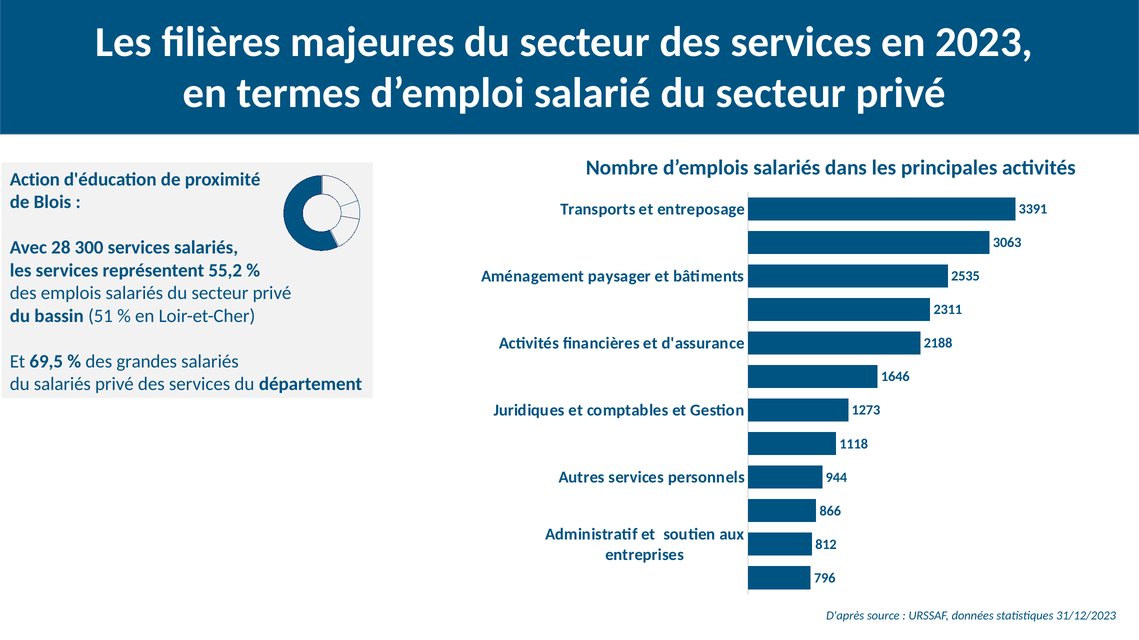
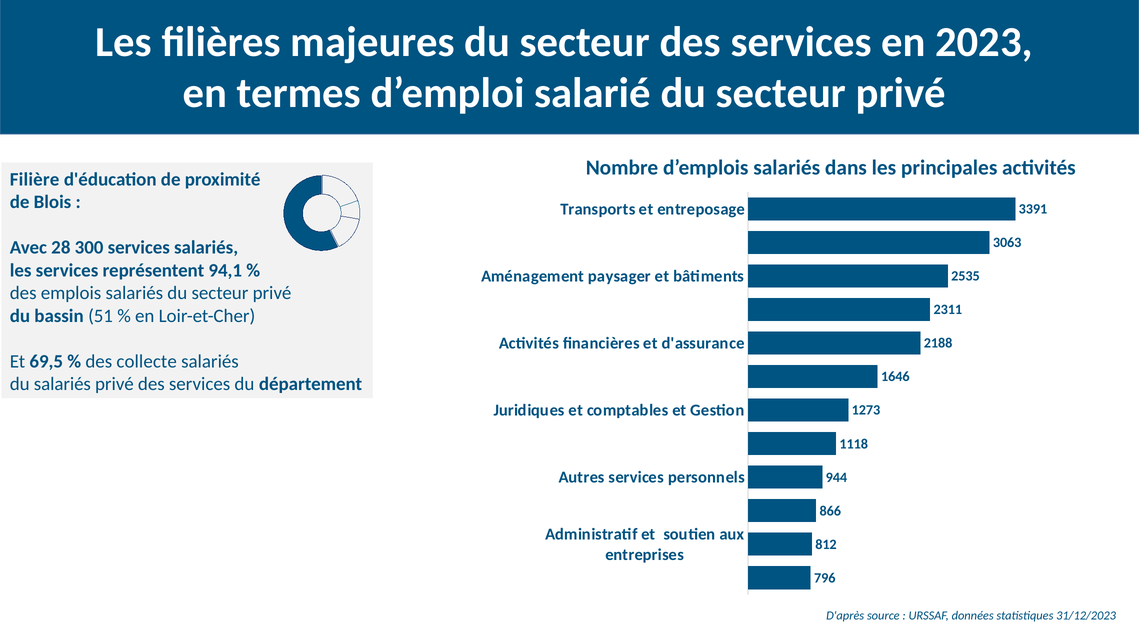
Action: Action -> Filière
55,2: 55,2 -> 94,1
grandes: grandes -> collecte
